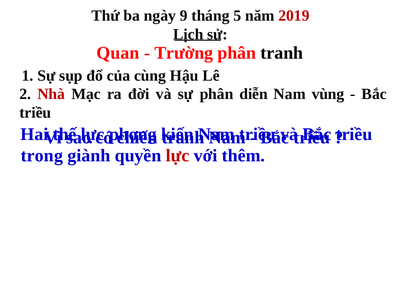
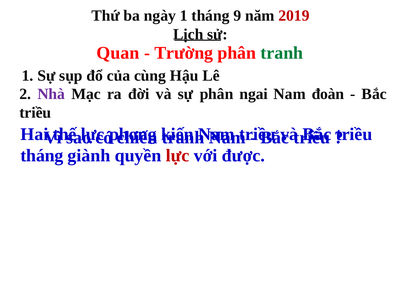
ngày 9: 9 -> 1
5: 5 -> 9
tranh at (282, 53) colour: black -> green
Nhà colour: red -> purple
diễn: diễn -> ngai
vùng: vùng -> đoàn
trong at (42, 156): trong -> tháng
thêm: thêm -> được
